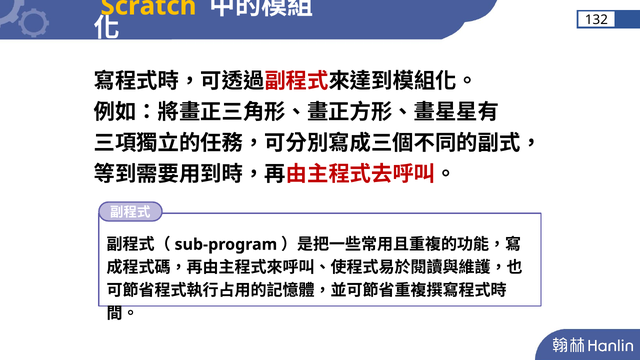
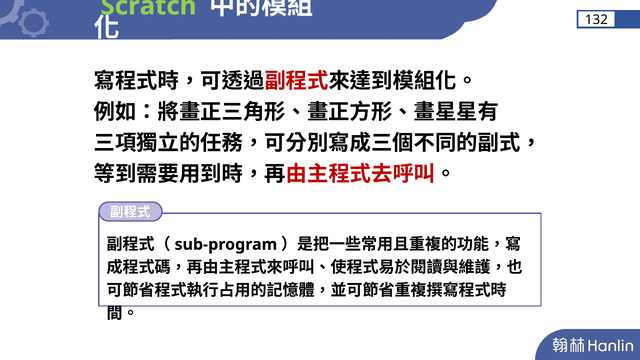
Scratch colour: yellow -> light green
